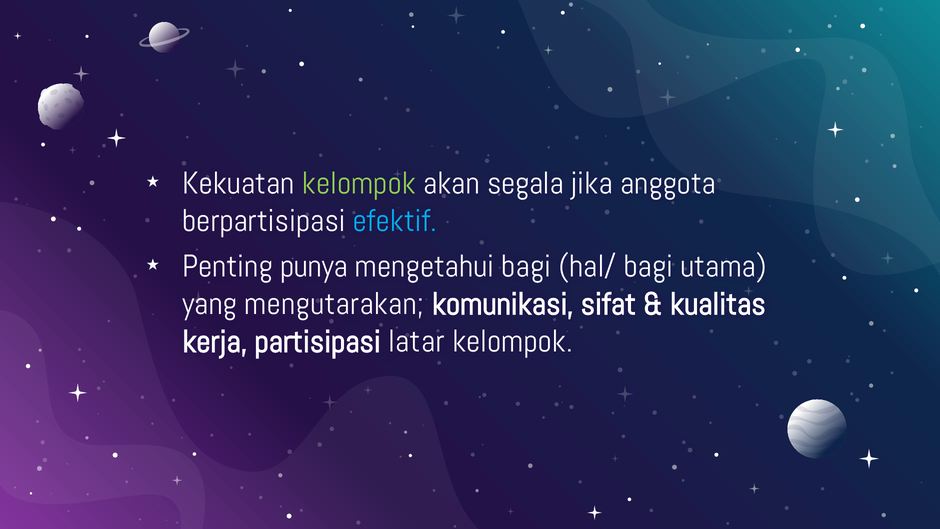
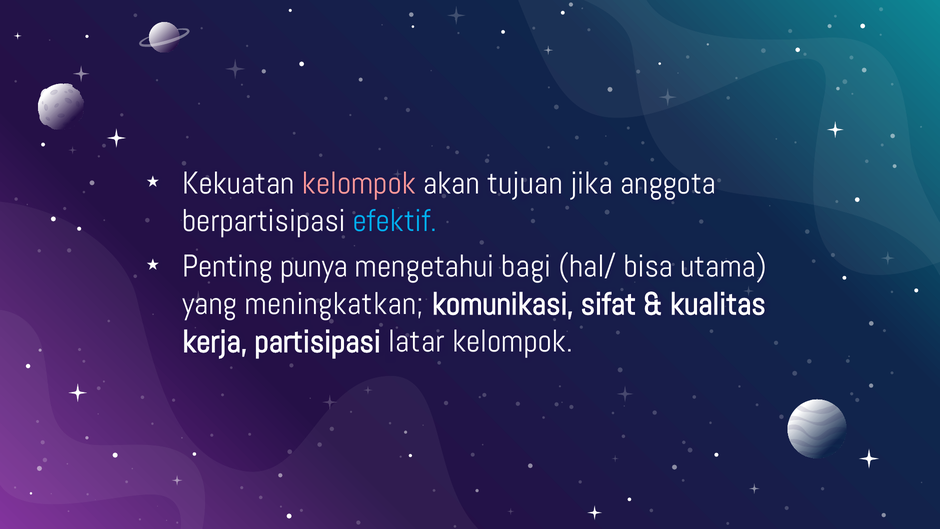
kelompok at (359, 183) colour: light green -> pink
segala: segala -> tujuan
hal/ bagi: bagi -> bisa
mengutarakan: mengutarakan -> meningkatkan
